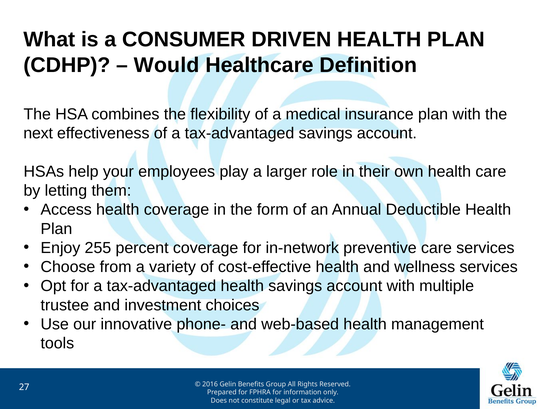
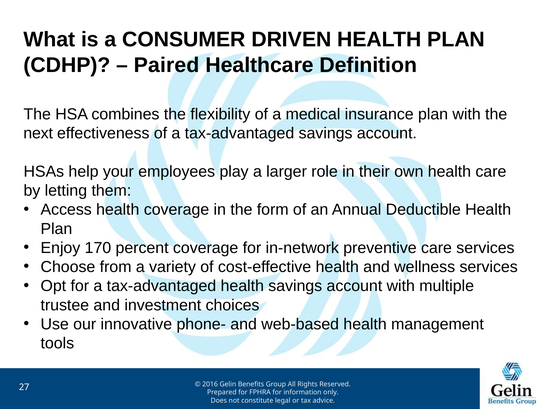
Would: Would -> Paired
255: 255 -> 170
